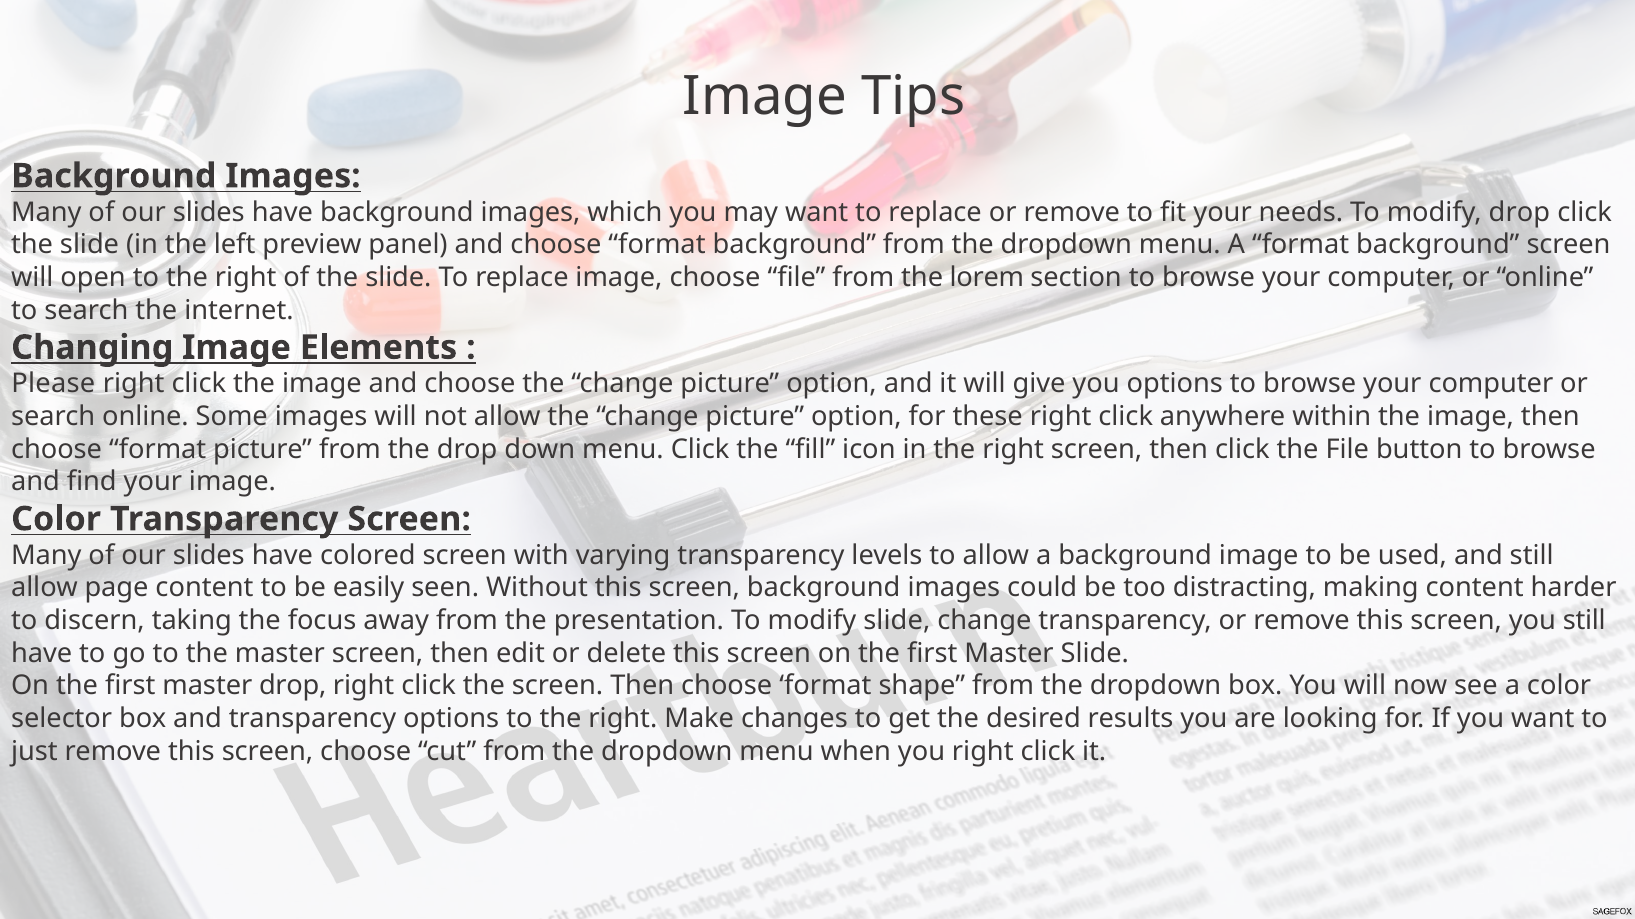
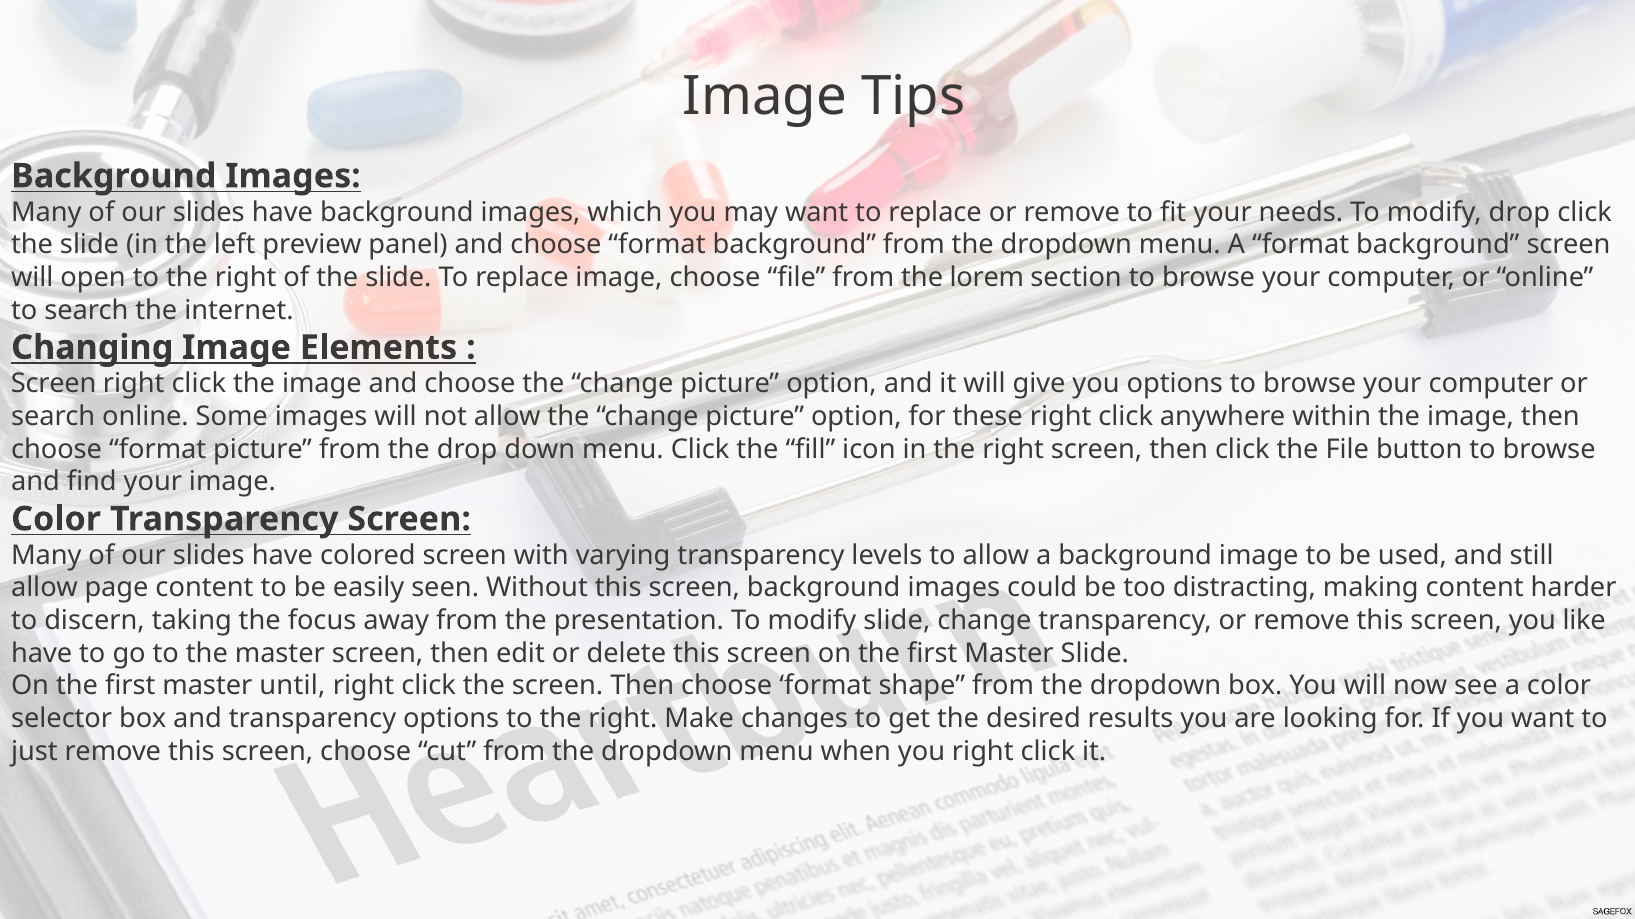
Please at (53, 384): Please -> Screen
you still: still -> like
master drop: drop -> until
